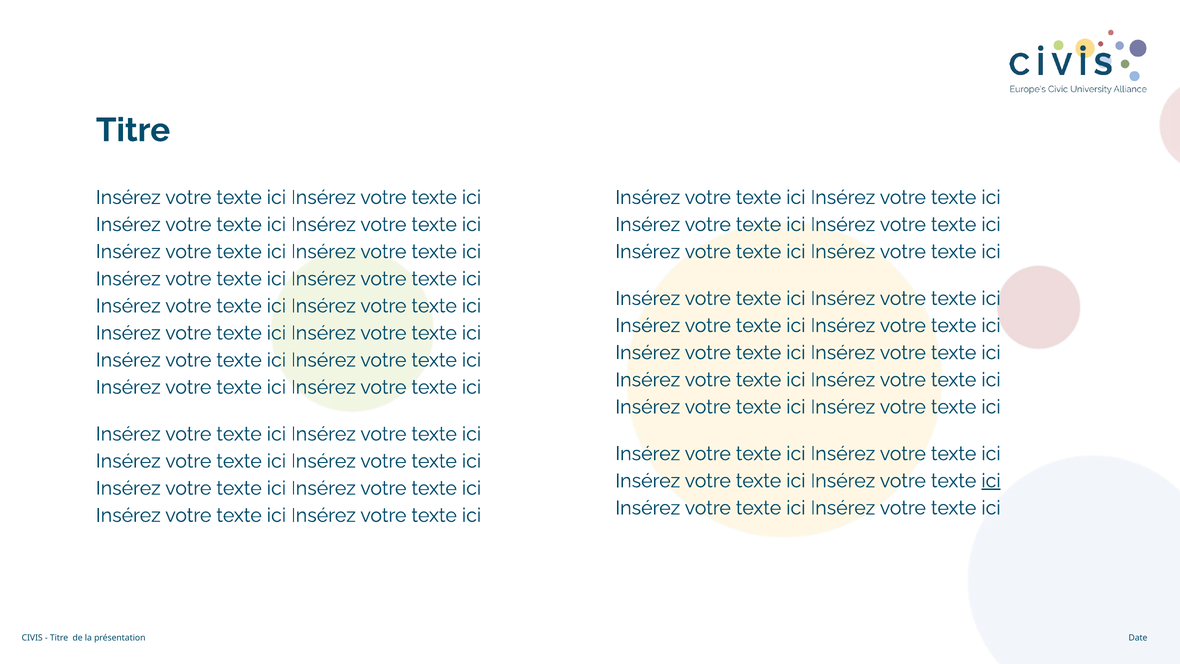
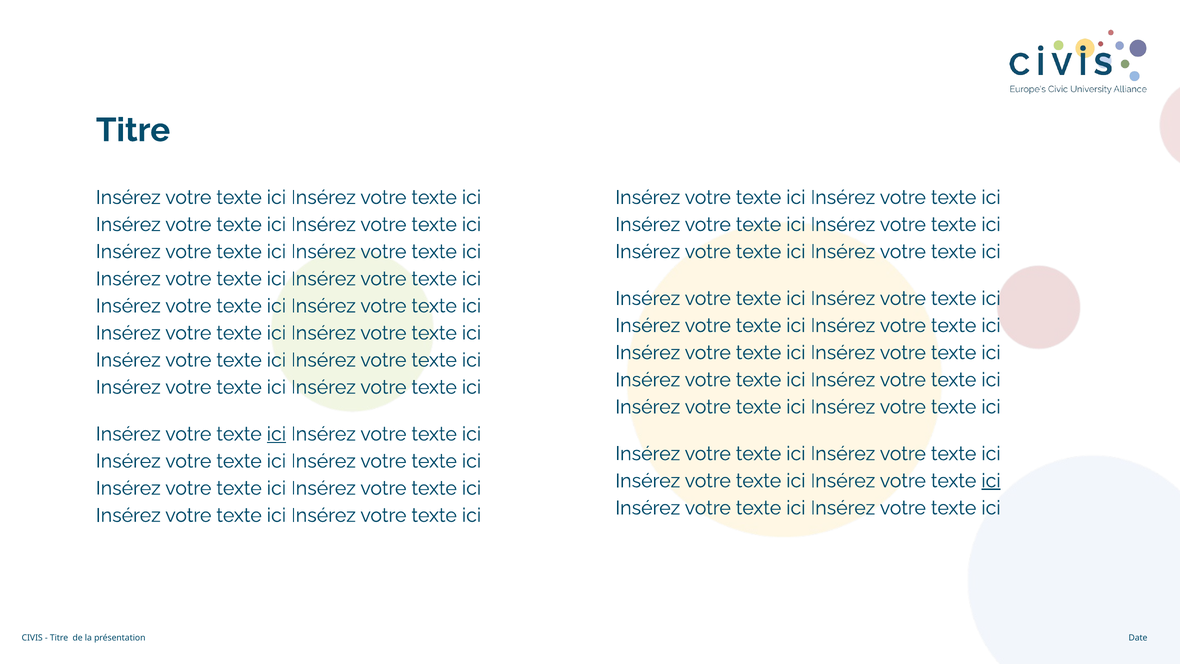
ici at (276, 434) underline: none -> present
